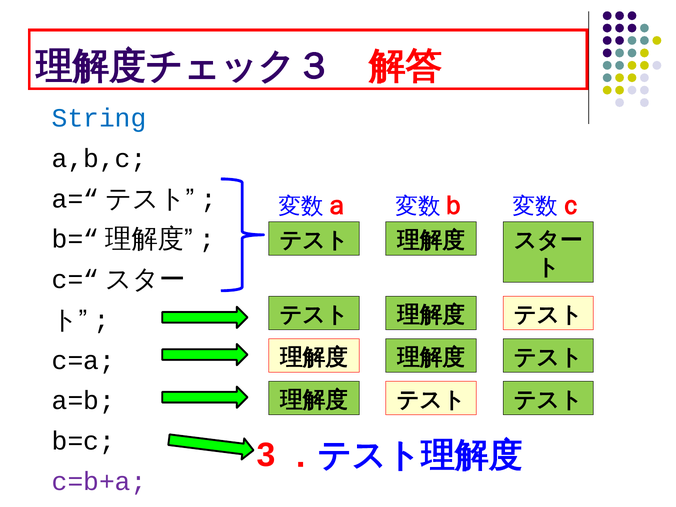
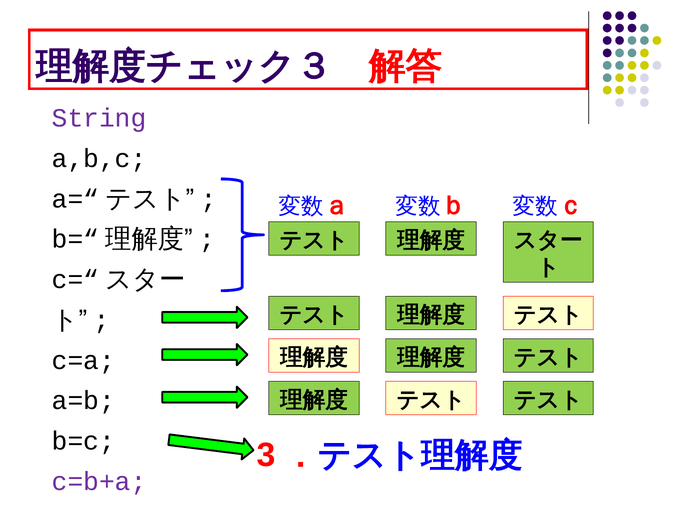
String colour: blue -> purple
